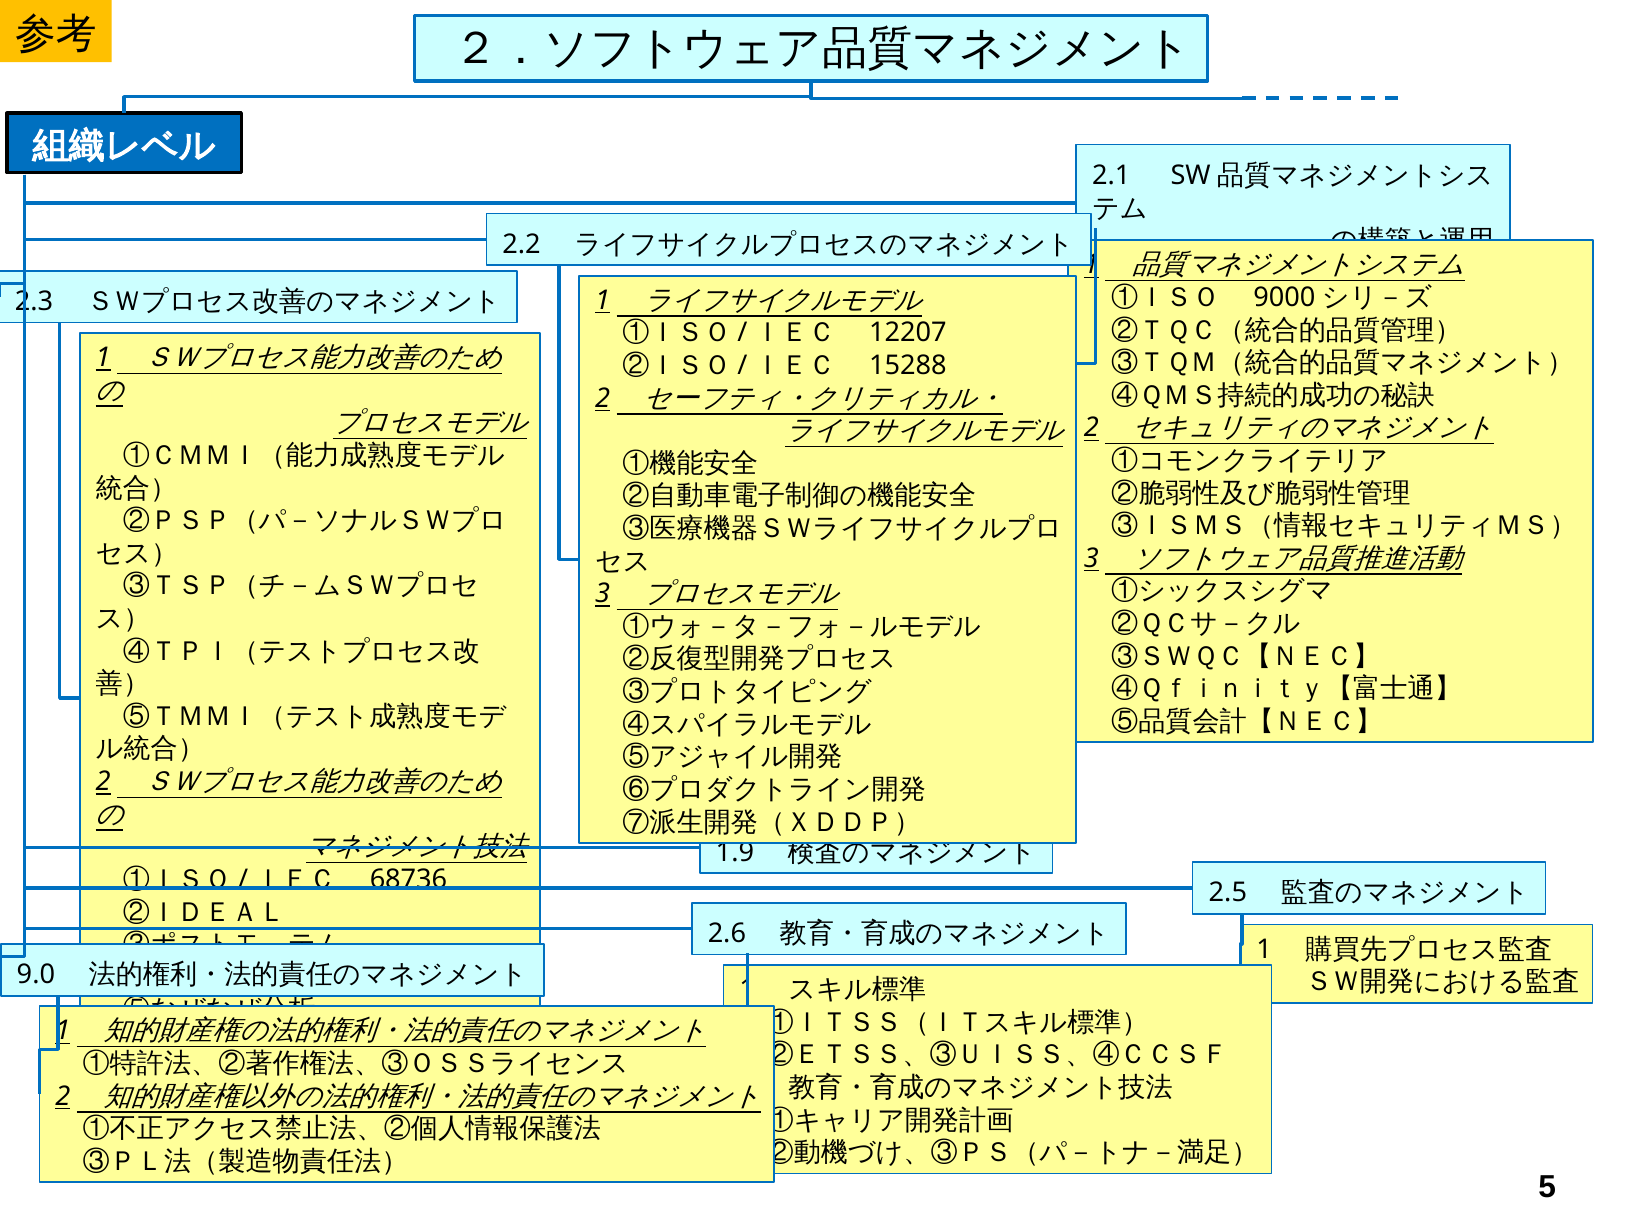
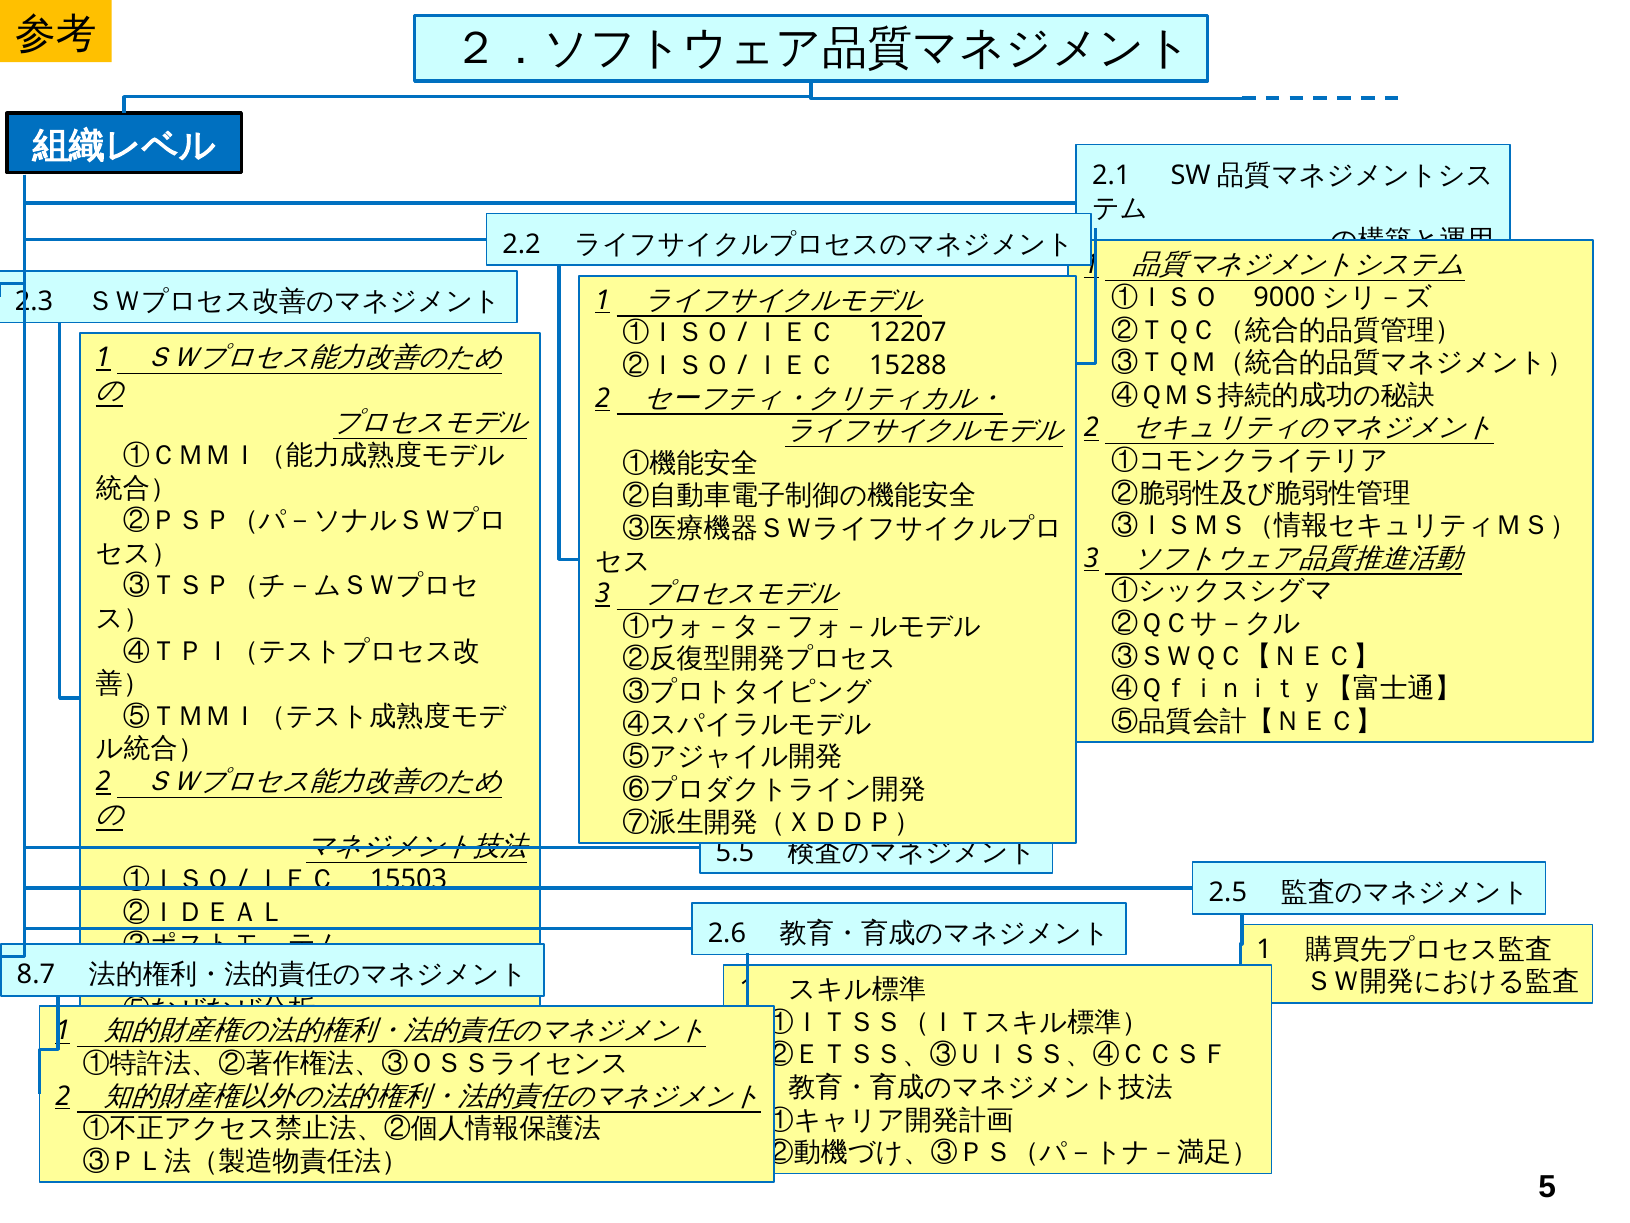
1.9: 1.9 -> 5.5
68736: 68736 -> 15503
9.0: 9.0 -> 8.7
